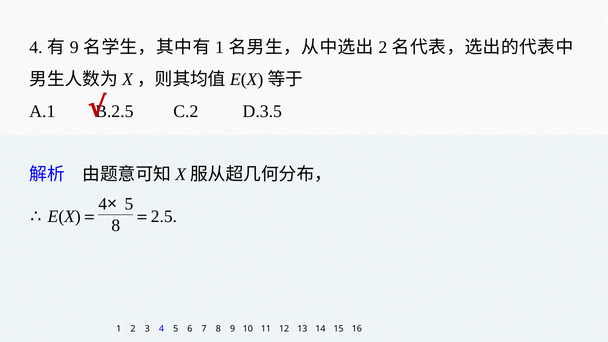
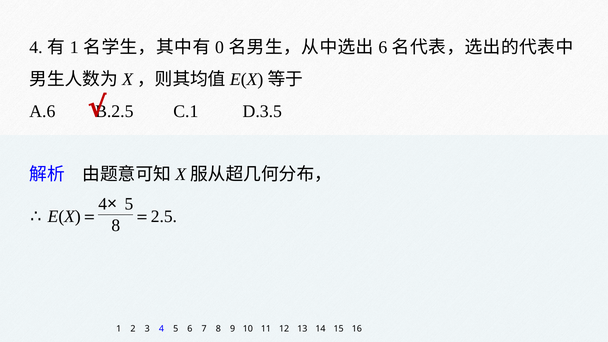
9 at (74, 48): 9 -> 1
1 at (220, 48): 1 -> 0
2 at (383, 48): 2 -> 6
A.1: A.1 -> A.6
C.2: C.2 -> C.1
